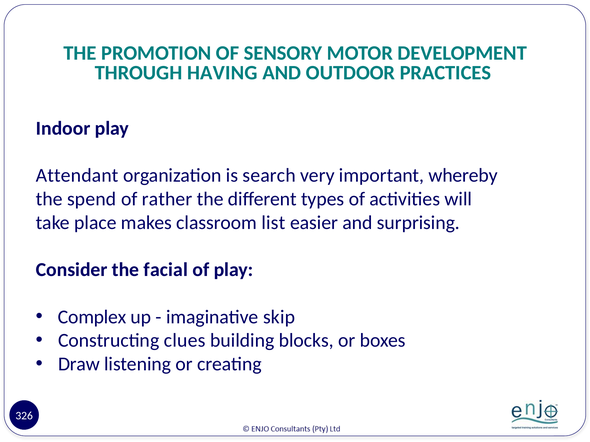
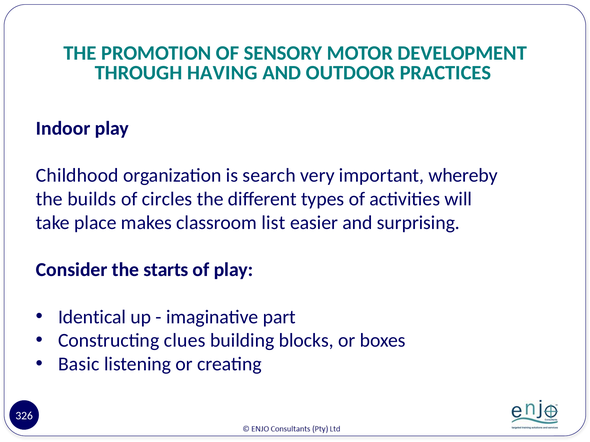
Attendant: Attendant -> Childhood
spend: spend -> builds
rather: rather -> circles
facial: facial -> starts
Complex: Complex -> Identical
skip: skip -> part
Draw: Draw -> Basic
